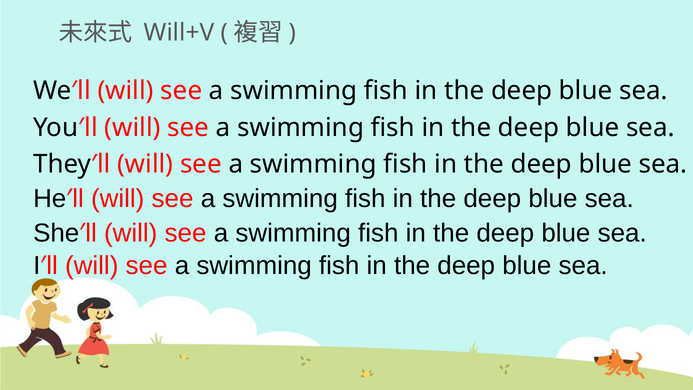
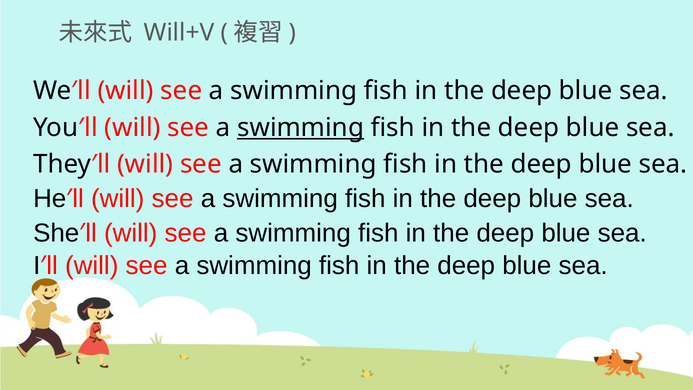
swimming at (301, 127) underline: none -> present
